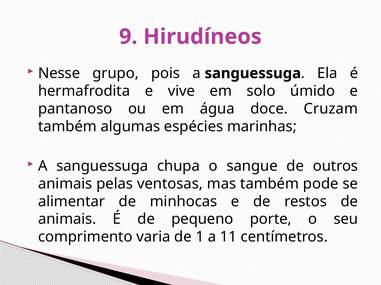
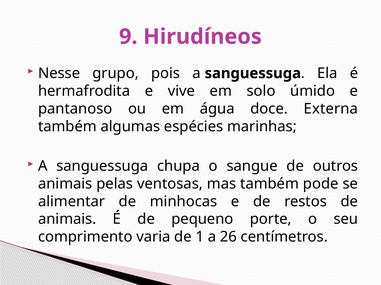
Cruzam: Cruzam -> Externa
11: 11 -> 26
